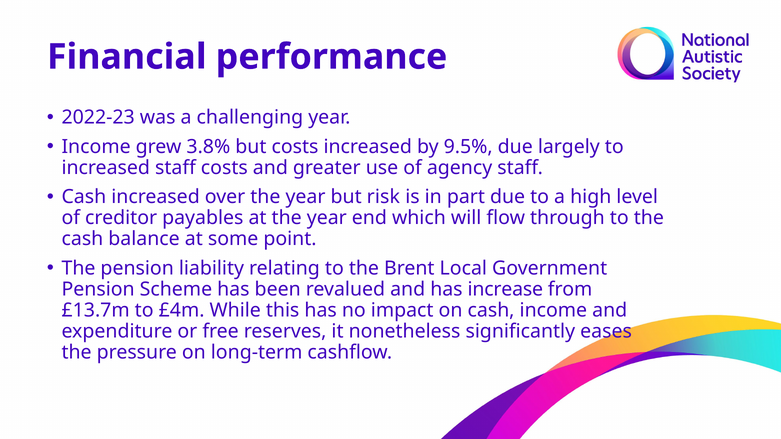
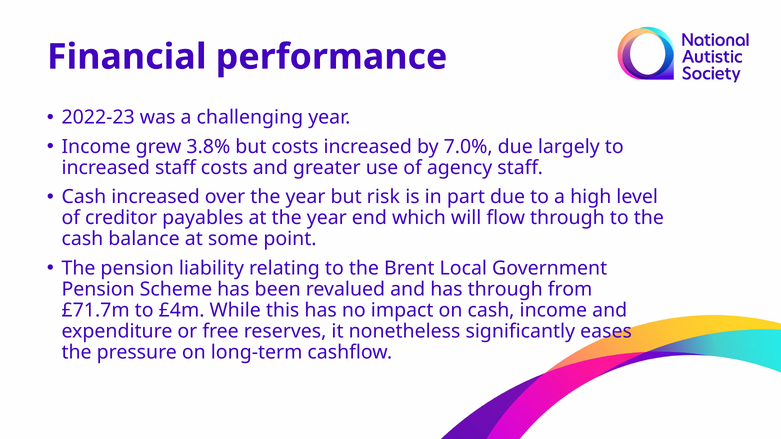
9.5%: 9.5% -> 7.0%
has increase: increase -> through
£13.7m: £13.7m -> £71.7m
